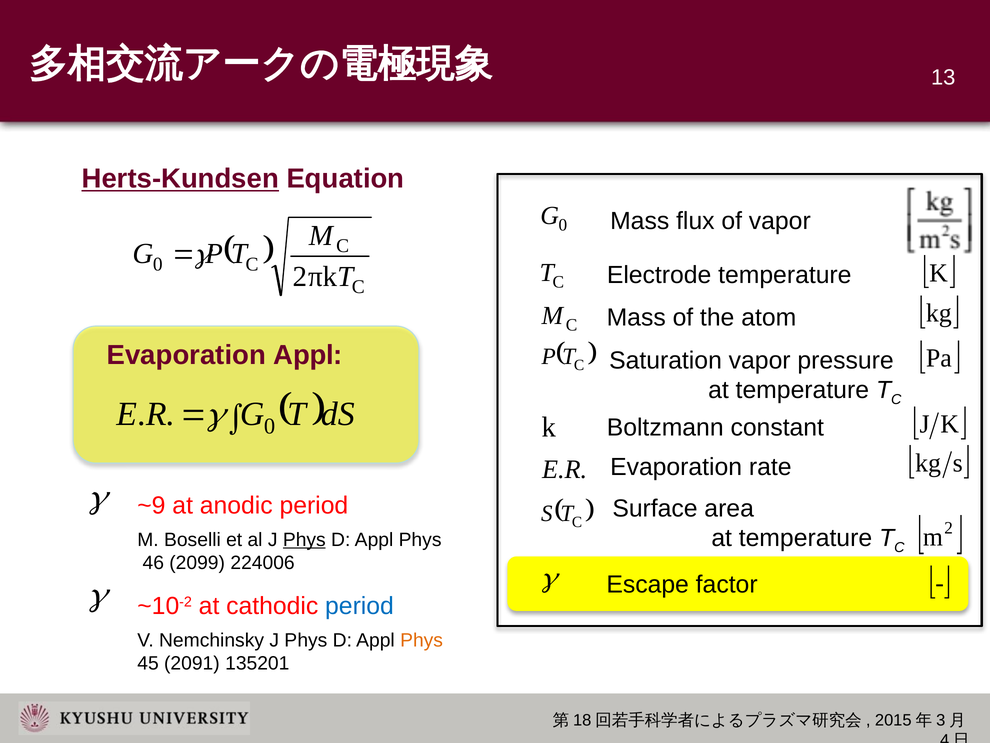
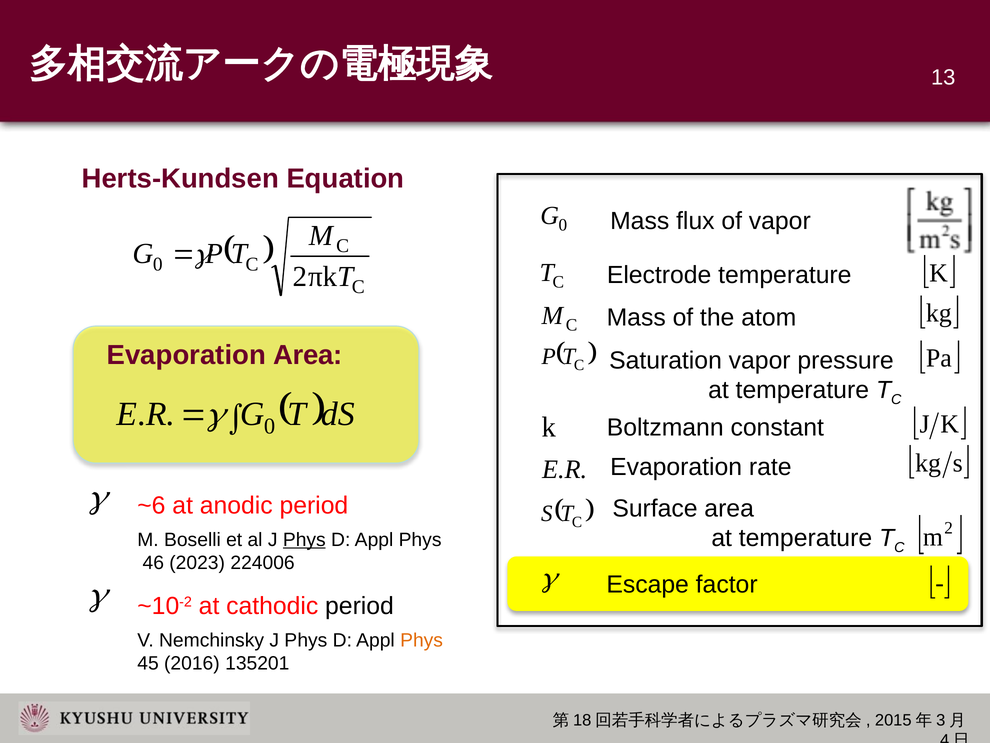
Herts-Kundsen underline: present -> none
Evaporation Appl: Appl -> Area
~9: ~9 -> ~6
2099: 2099 -> 2023
period at (359, 606) colour: blue -> black
2091: 2091 -> 2016
